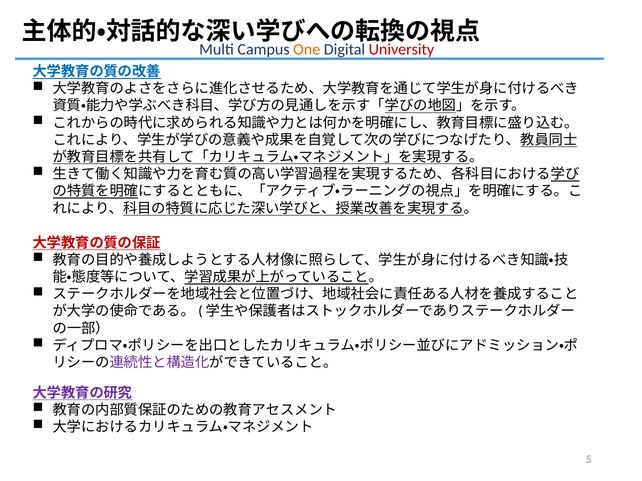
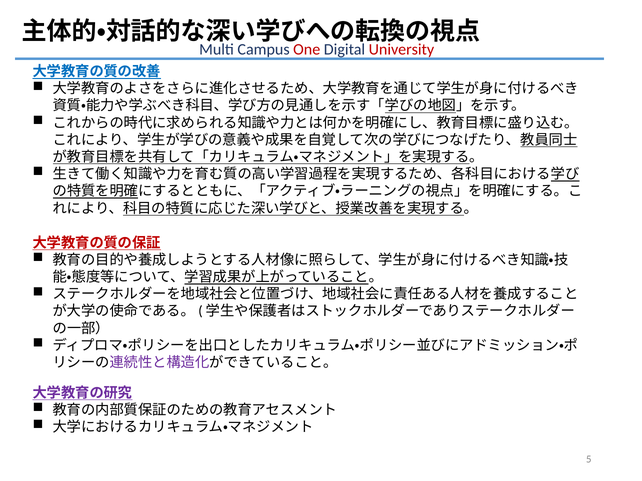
One colour: orange -> red
